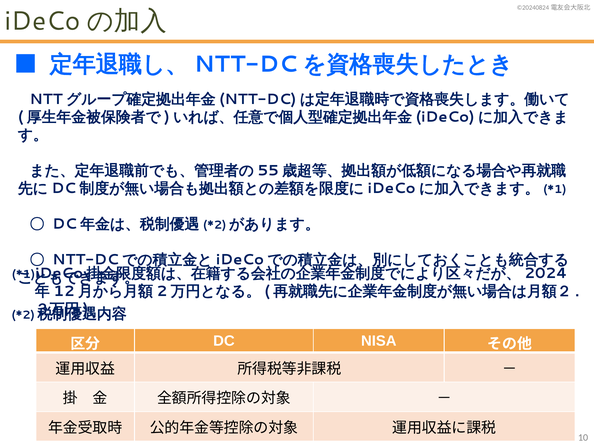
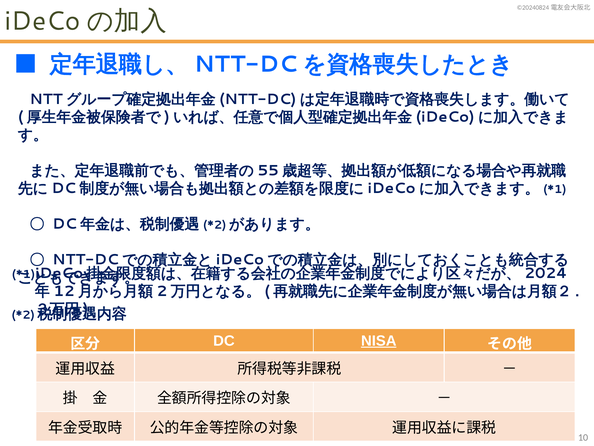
NISA underline: none -> present
